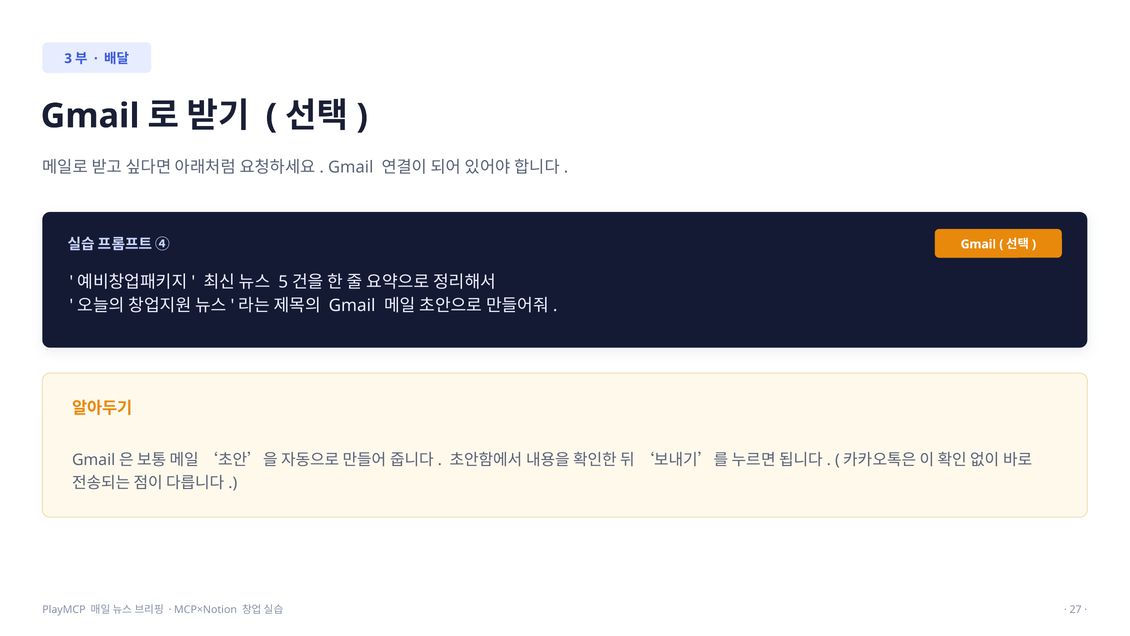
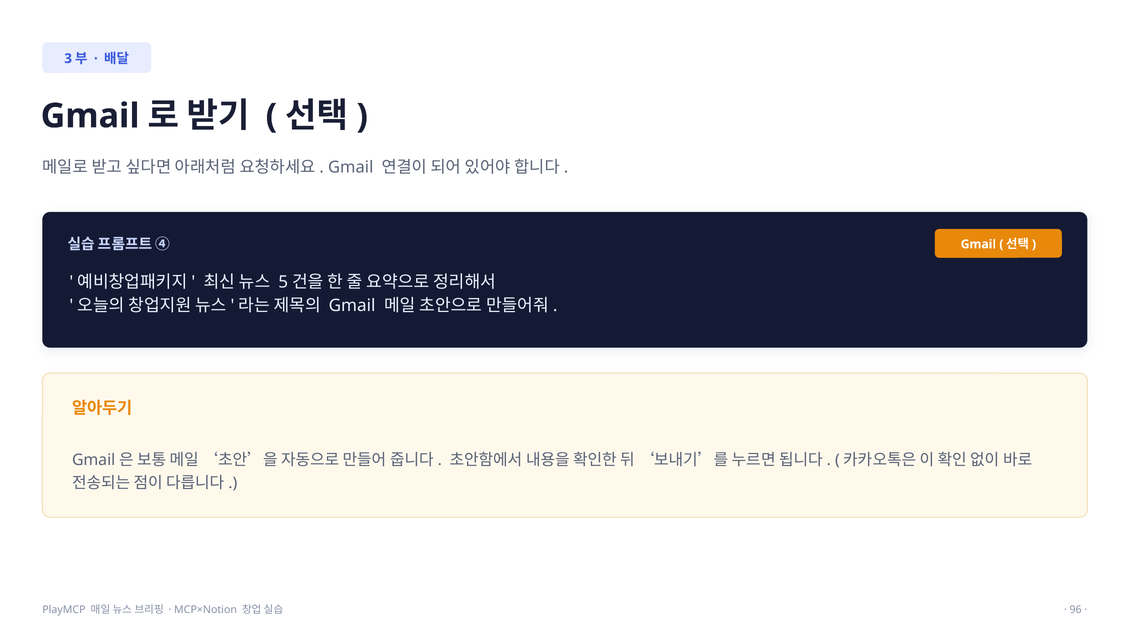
27: 27 -> 96
